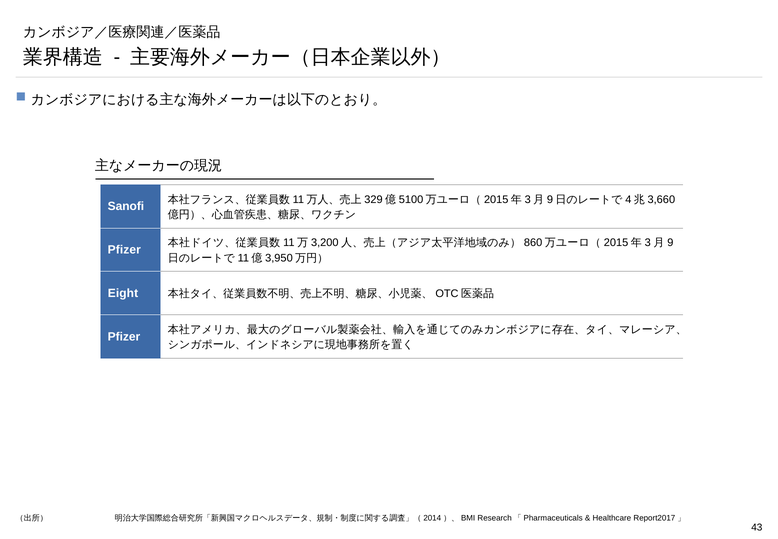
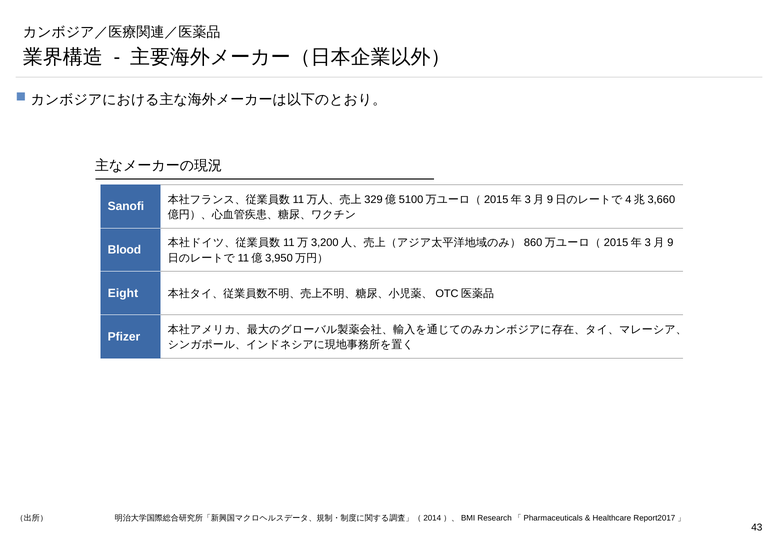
Pfizer at (124, 250): Pfizer -> Blood
